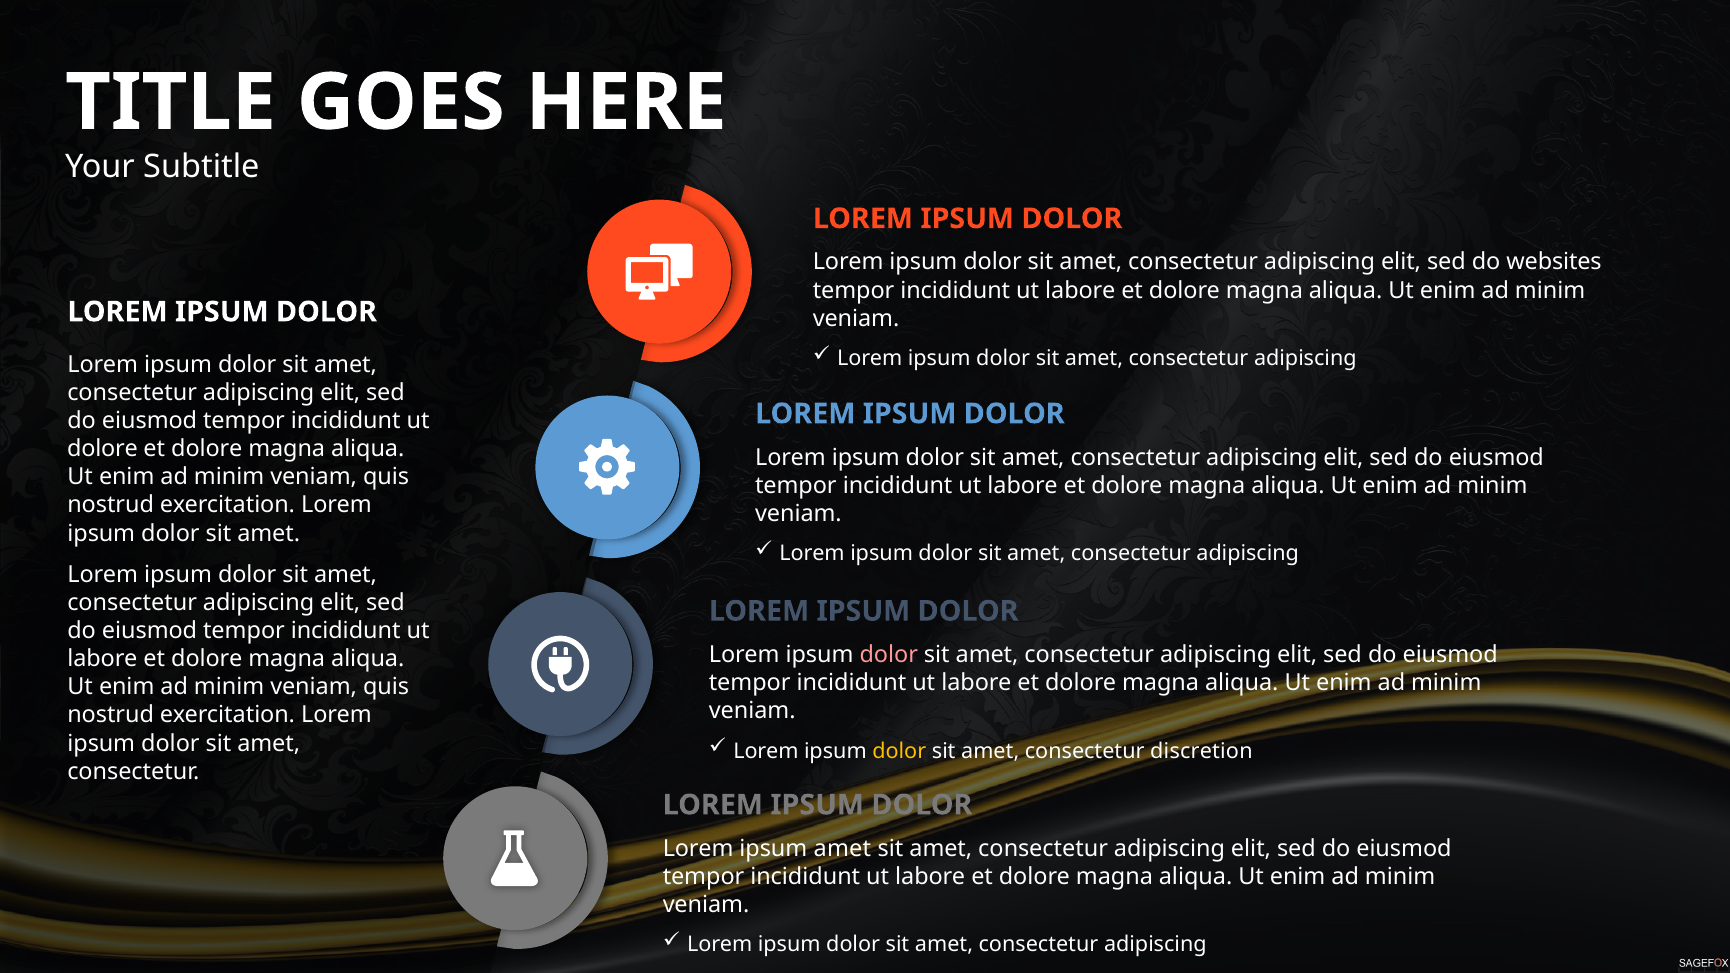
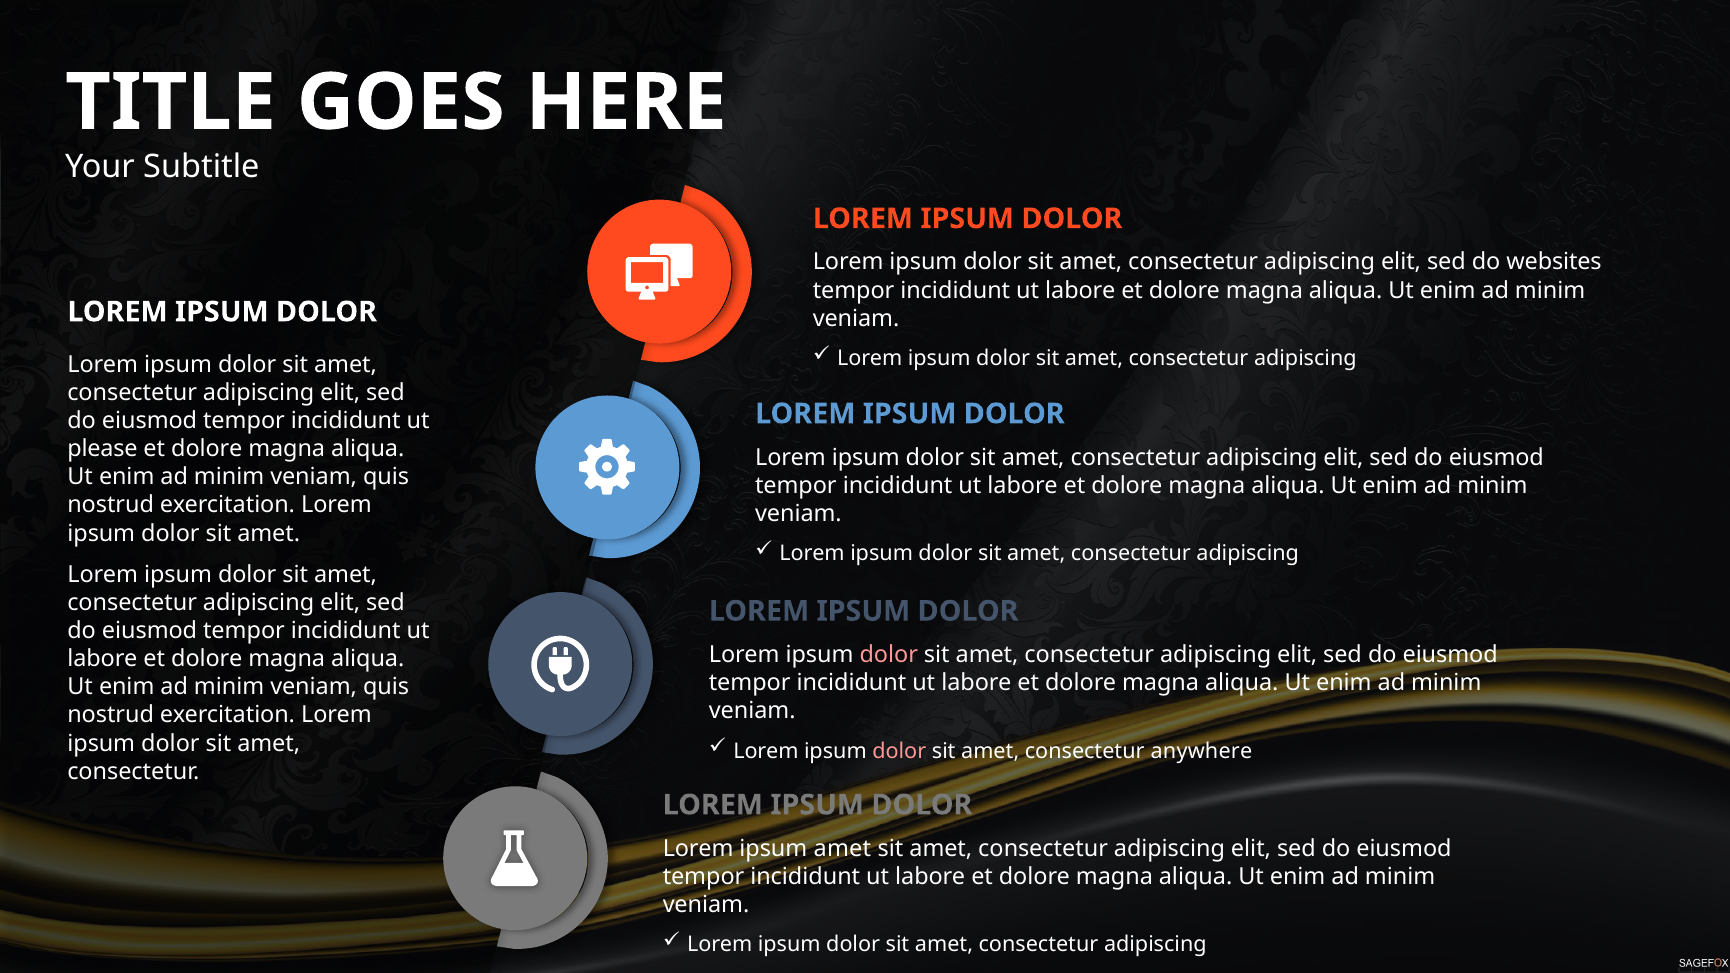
dolore at (102, 449): dolore -> please
dolor at (899, 751) colour: yellow -> pink
discretion: discretion -> anywhere
